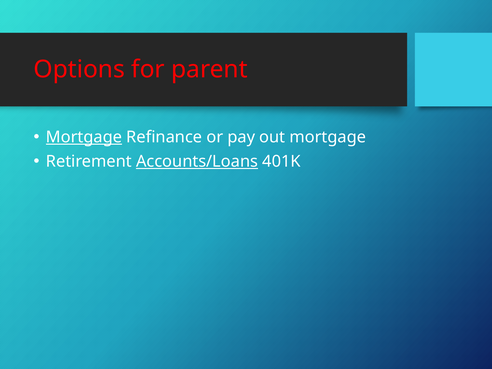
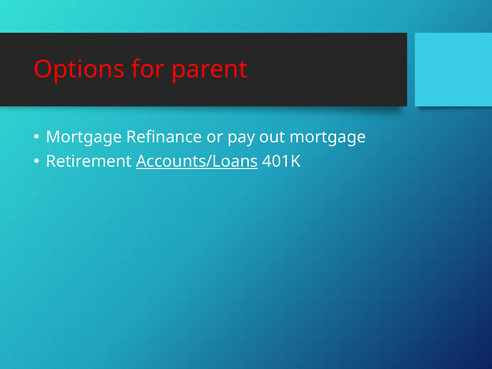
Mortgage at (84, 137) underline: present -> none
